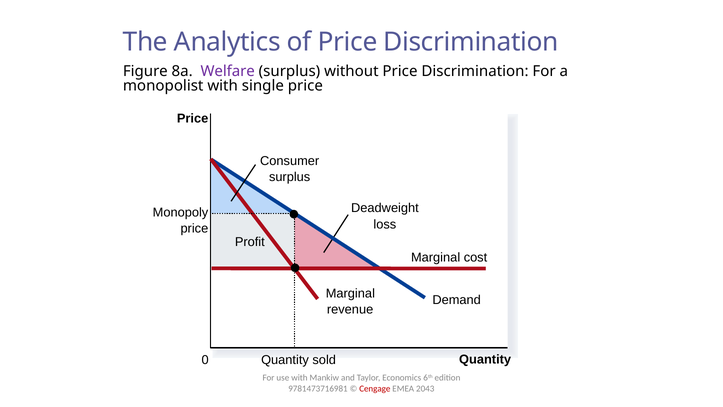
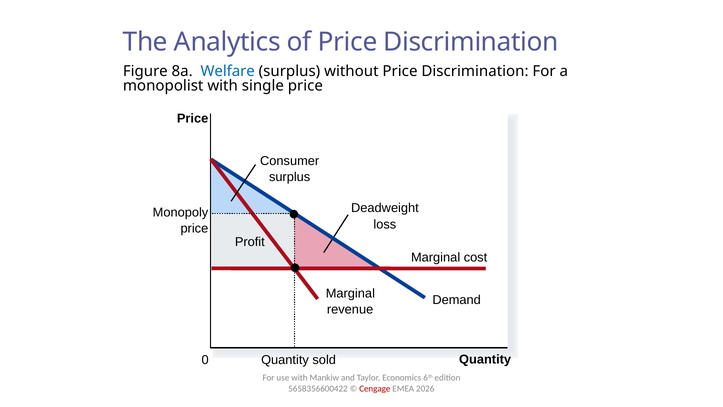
Welfare colour: purple -> blue
9781473716981: 9781473716981 -> 5658356600422
2043: 2043 -> 2026
